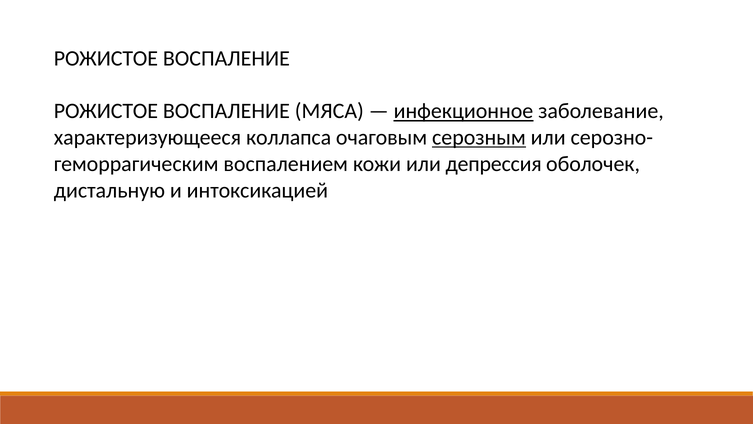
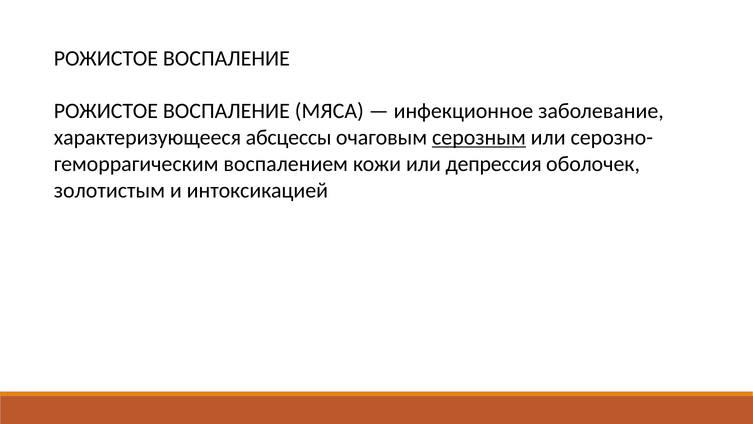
инфекционное underline: present -> none
коллапса: коллапса -> абсцессы
дистальную: дистальную -> золотистым
